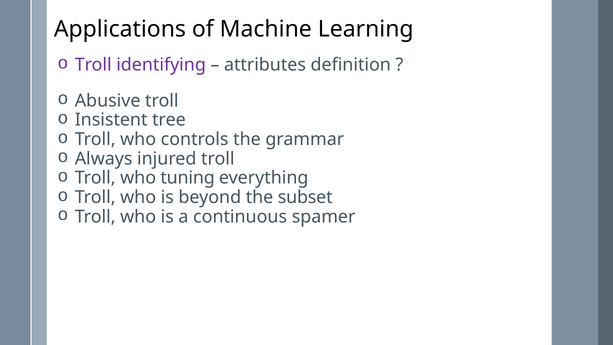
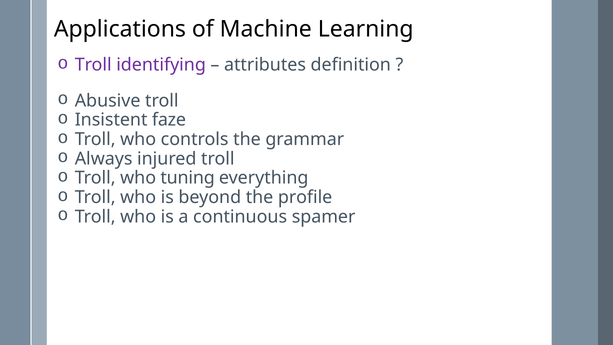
tree: tree -> faze
subset: subset -> profile
